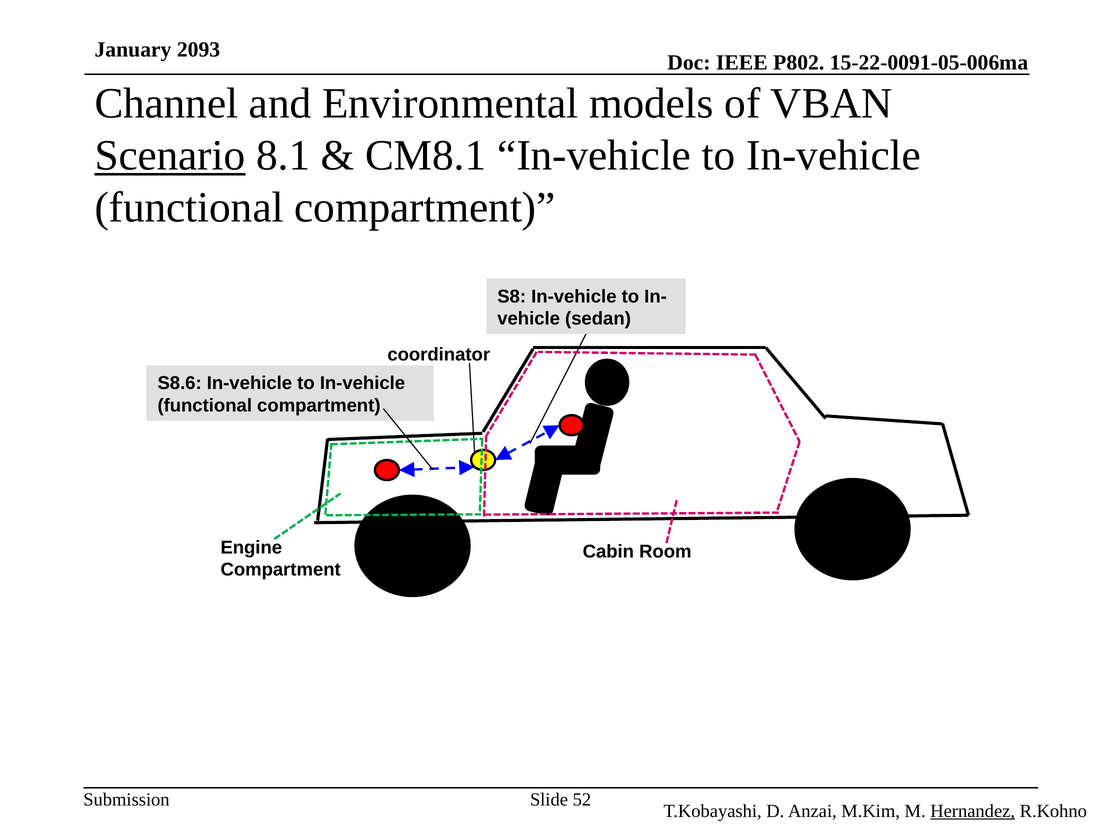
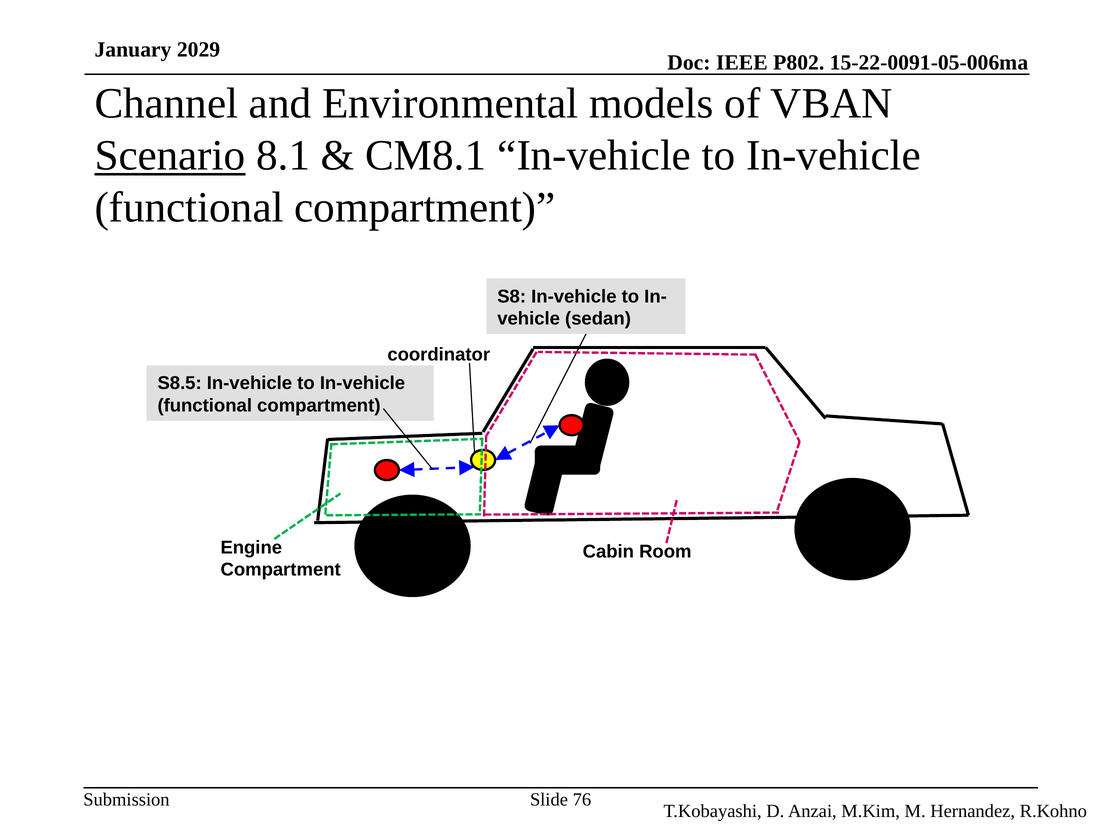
2093: 2093 -> 2029
S8.6: S8.6 -> S8.5
52: 52 -> 76
Hernandez underline: present -> none
